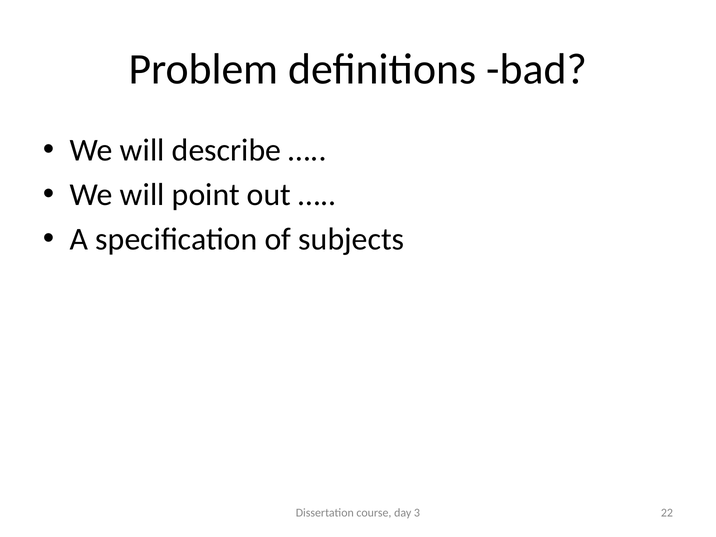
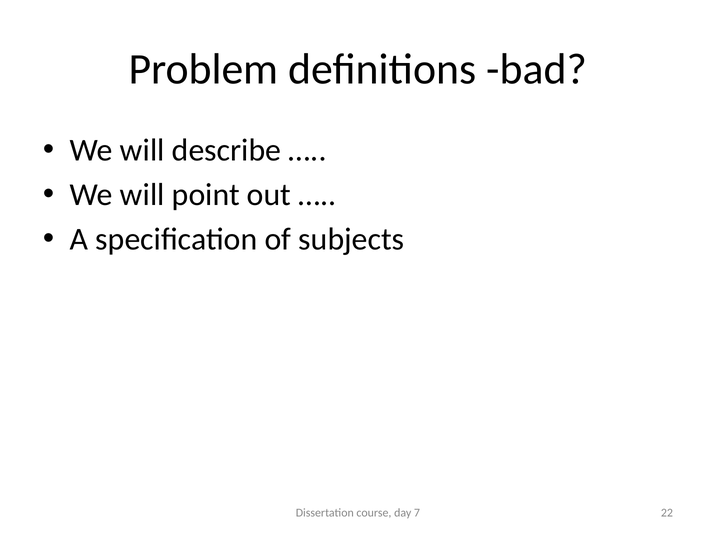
3: 3 -> 7
